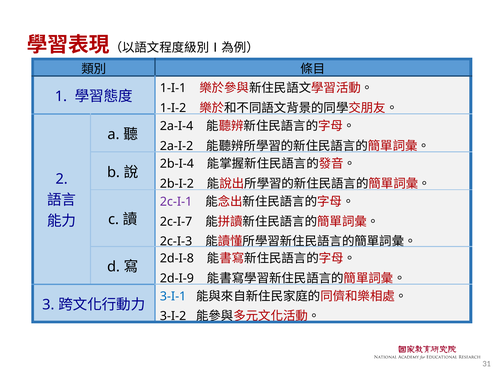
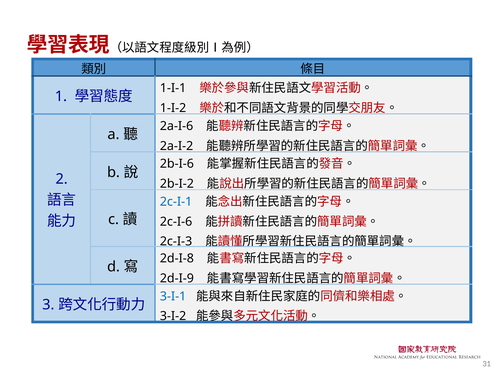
2a-I-4: 2a-I-4 -> 2a-I-6
2b-I-4: 2b-I-4 -> 2b-I-6
2c-I-1 colour: purple -> blue
2c-I-7: 2c-I-7 -> 2c-I-6
